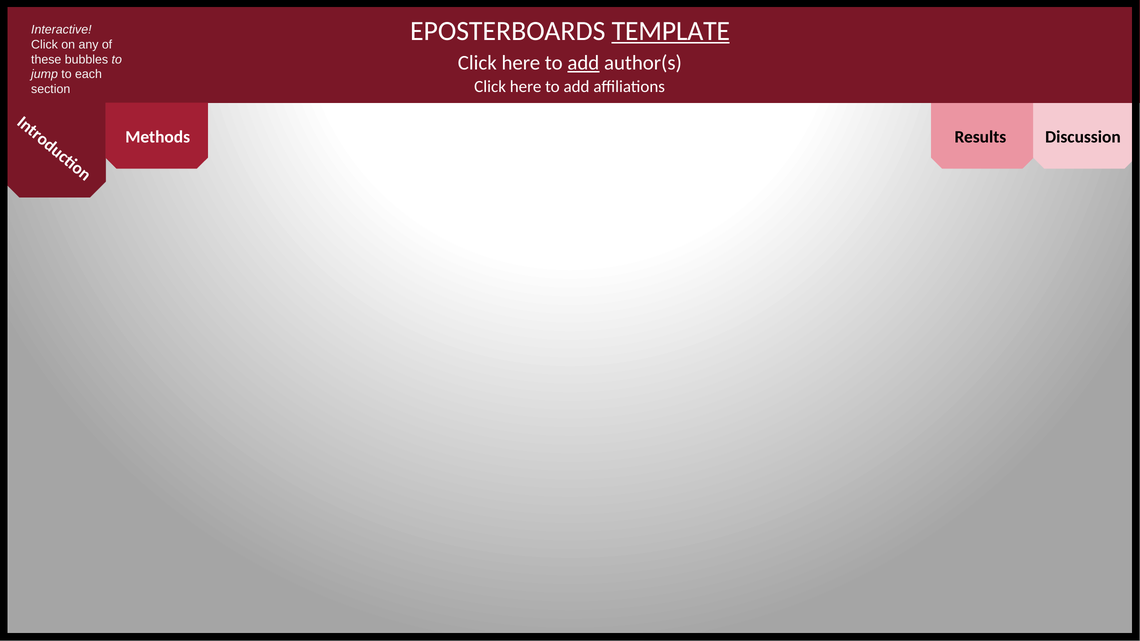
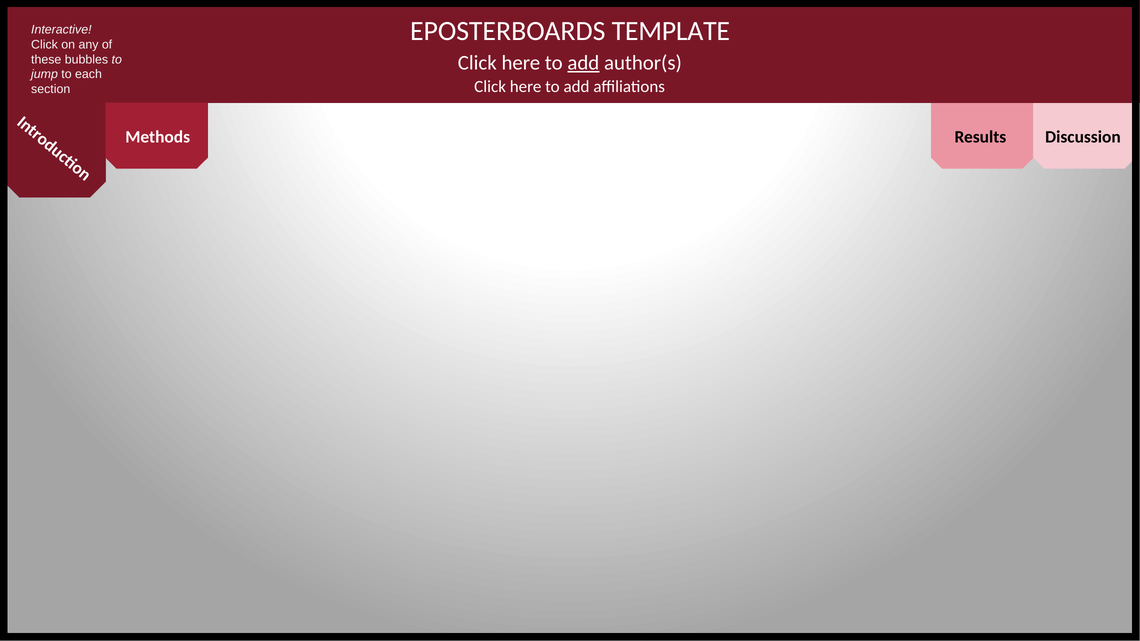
TEMPLATE underline: present -> none
